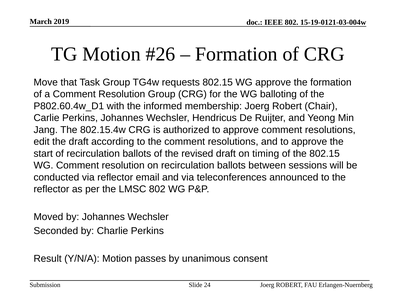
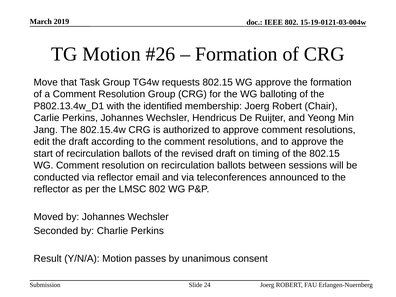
P802.60.4w_D1: P802.60.4w_D1 -> P802.13.4w_D1
informed: informed -> identified
